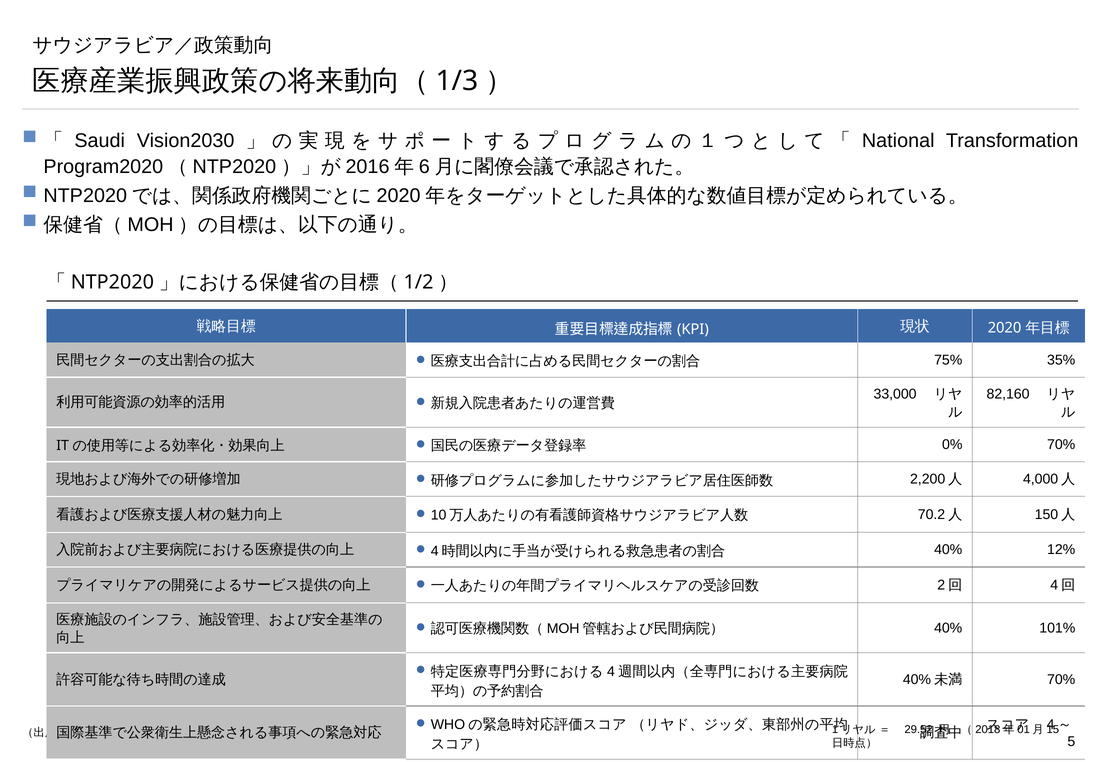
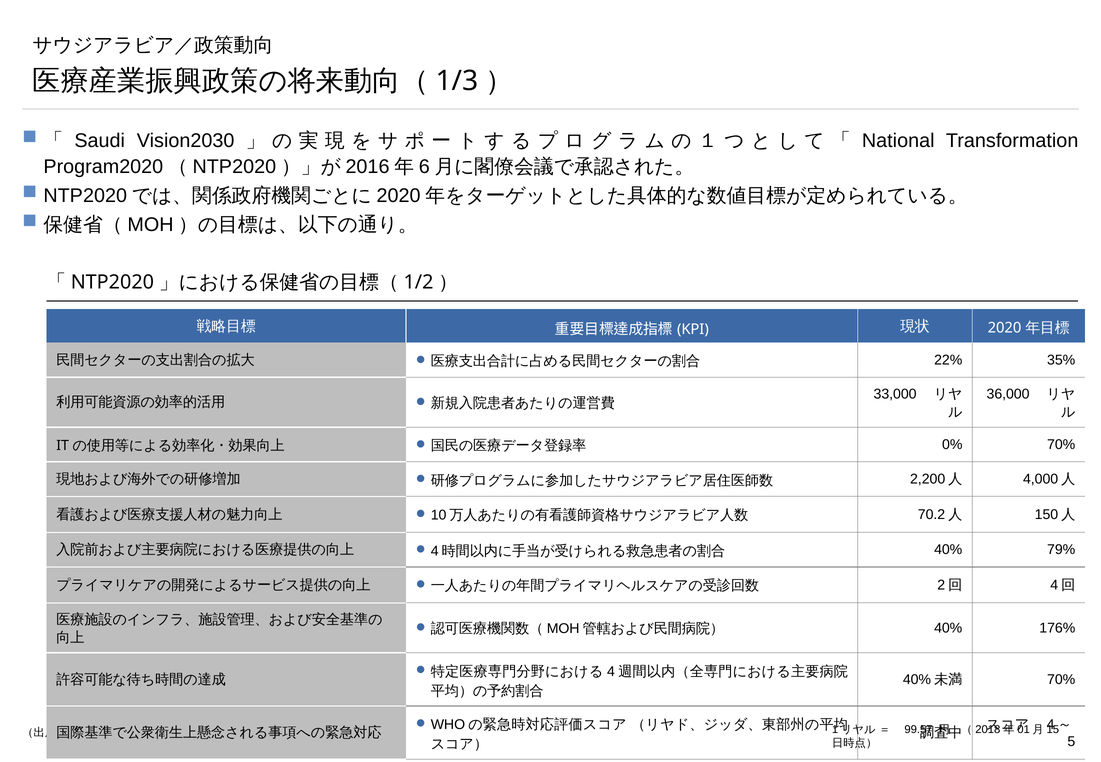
75%: 75% -> 22%
82,160: 82,160 -> 36,000
12%: 12% -> 79%
101%: 101% -> 176%
29.52: 29.52 -> 99.57
